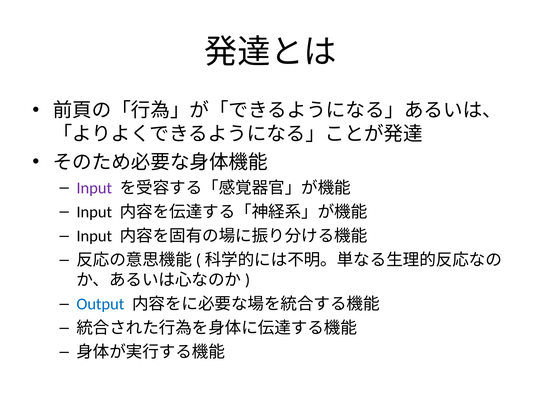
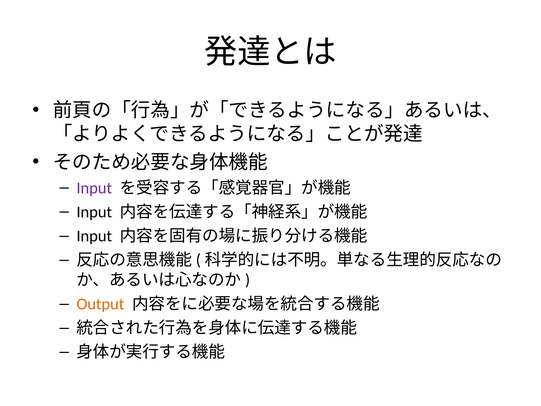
Output colour: blue -> orange
